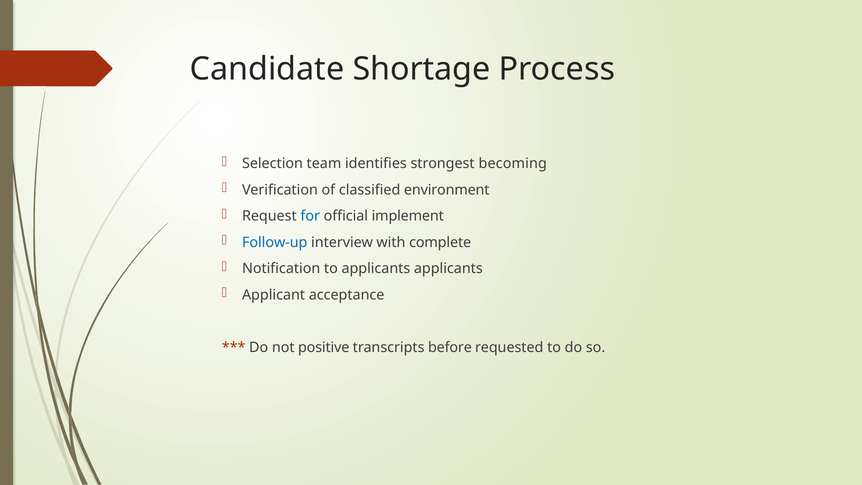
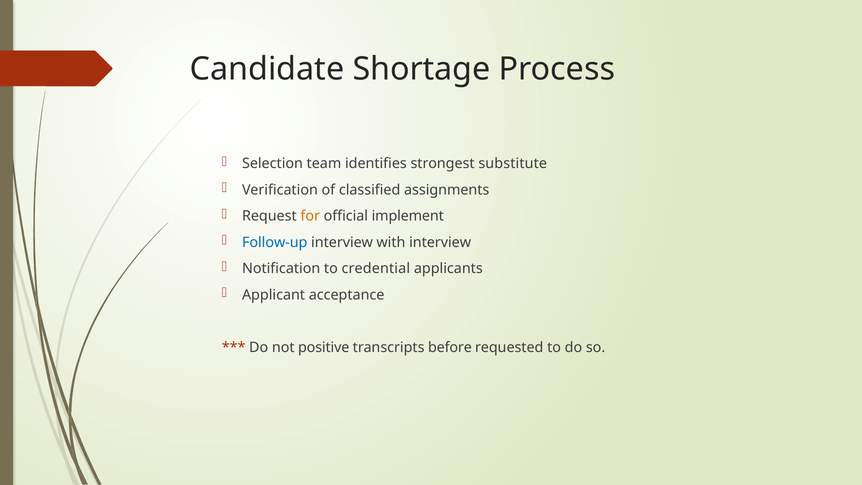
becoming: becoming -> substitute
environment: environment -> assignments
for colour: blue -> orange
with complete: complete -> interview
to applicants: applicants -> credential
